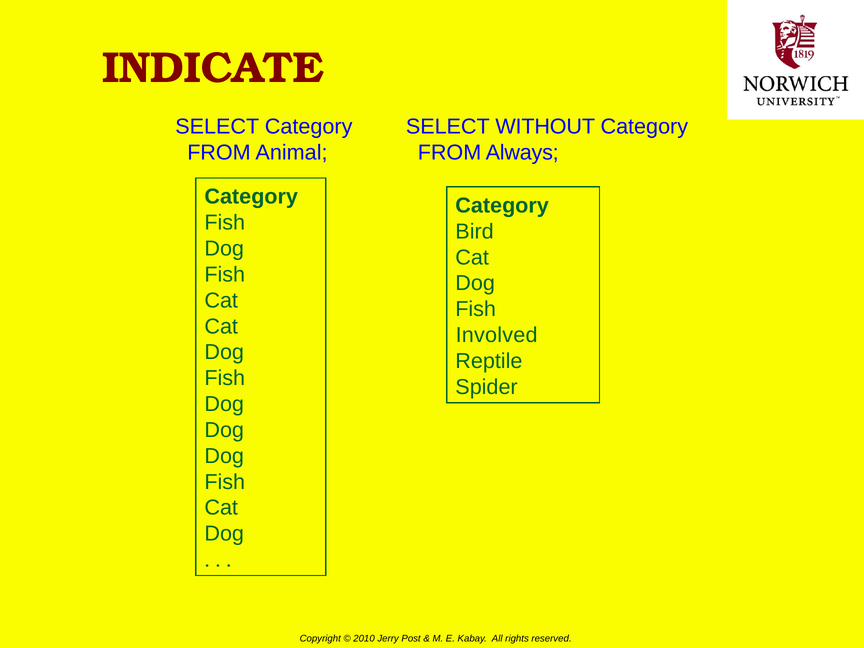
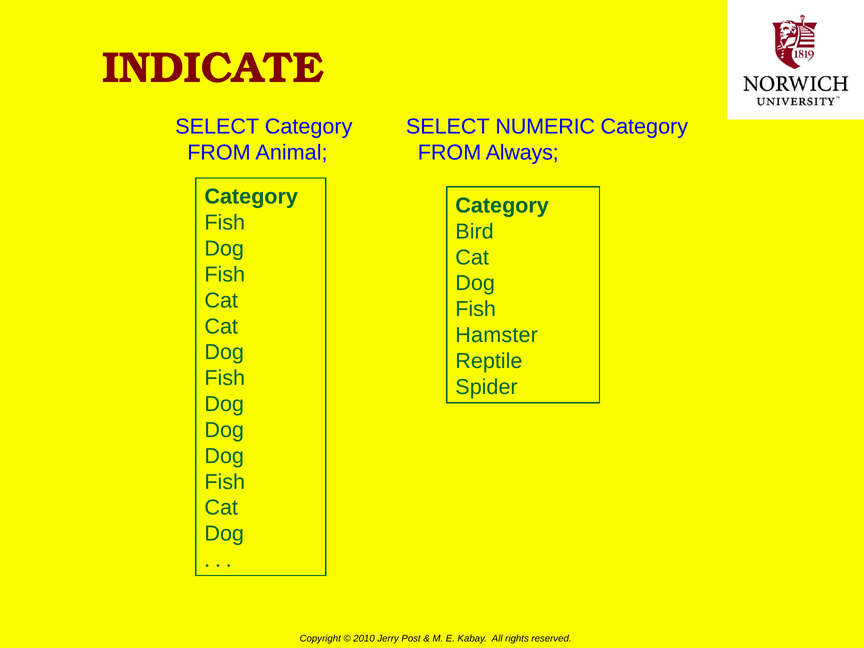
WITHOUT: WITHOUT -> NUMERIC
Involved: Involved -> Hamster
